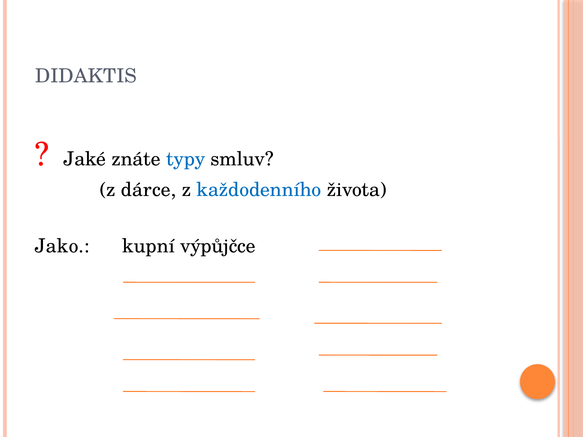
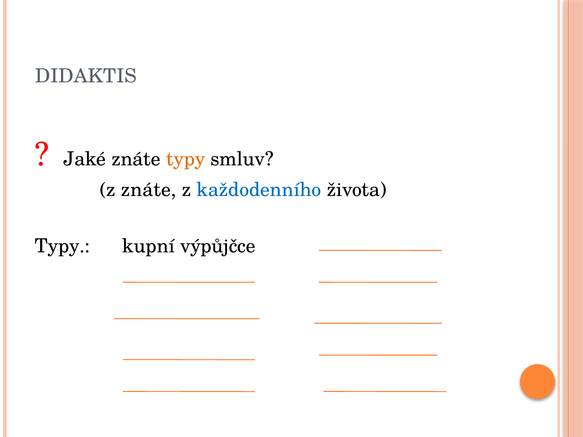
typy at (186, 159) colour: blue -> orange
z dárce: dárce -> znáte
Jako at (62, 246): Jako -> Typy
